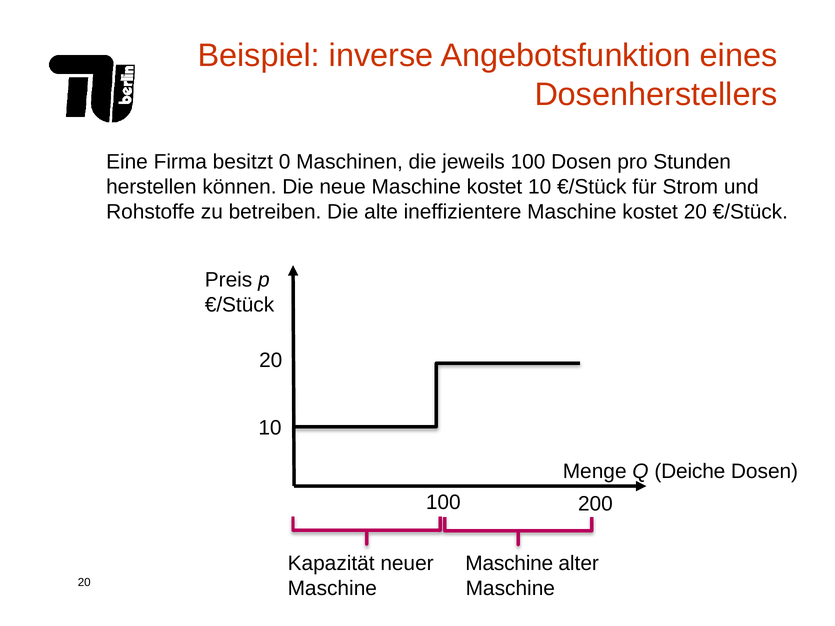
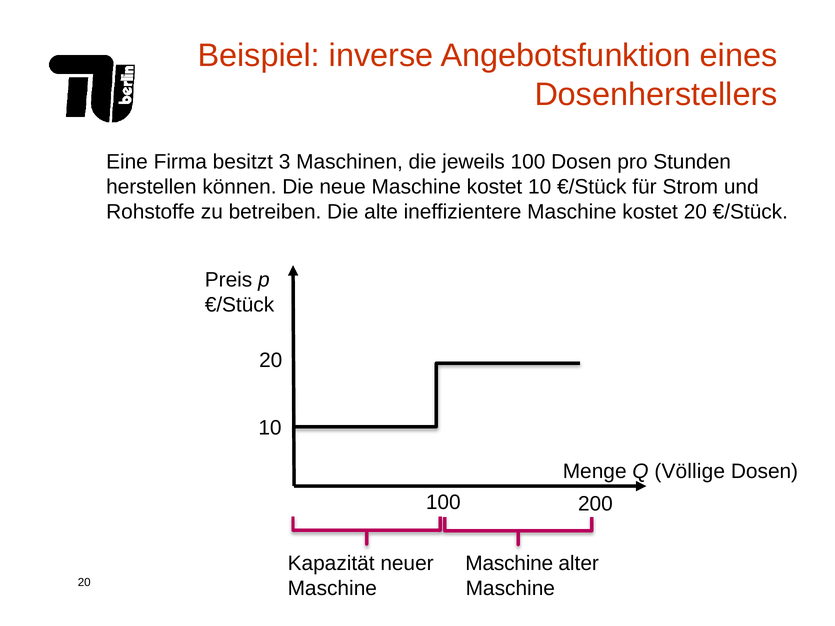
0: 0 -> 3
Deiche: Deiche -> Völlige
